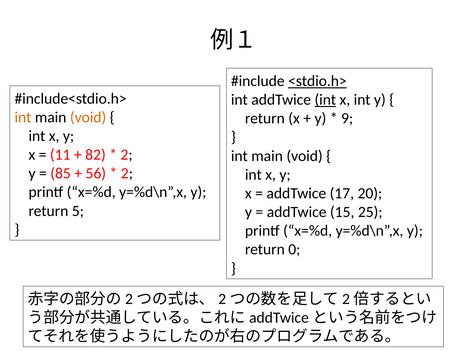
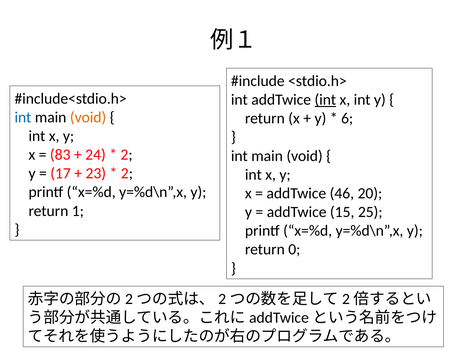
<stdio.h> underline: present -> none
int at (23, 117) colour: orange -> blue
9: 9 -> 6
11: 11 -> 83
82: 82 -> 24
85: 85 -> 17
56: 56 -> 23
17: 17 -> 46
5: 5 -> 1
